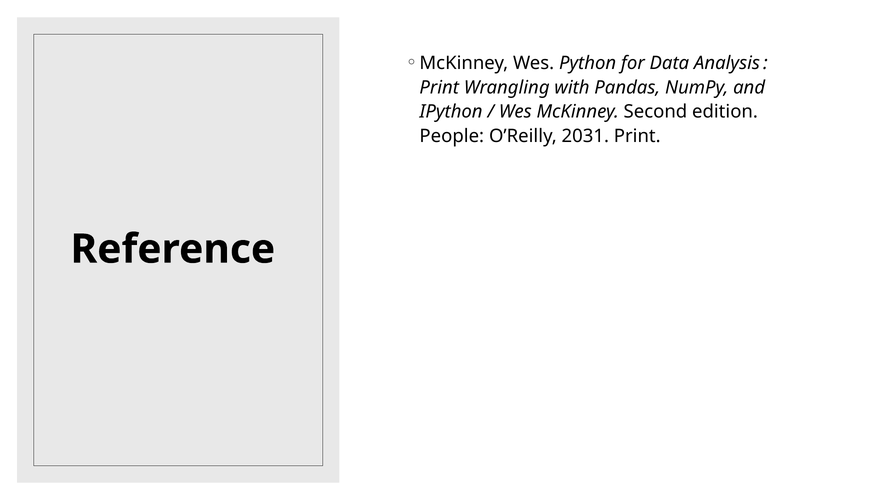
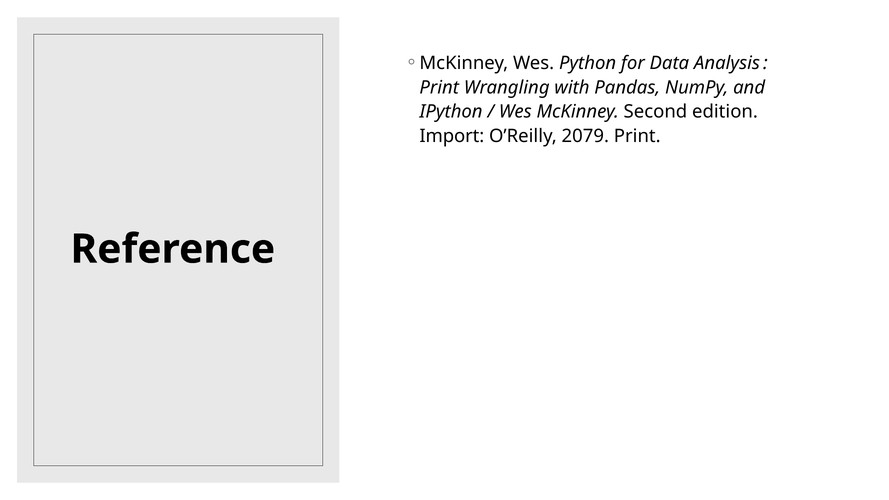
People: People -> Import
2031: 2031 -> 2079
